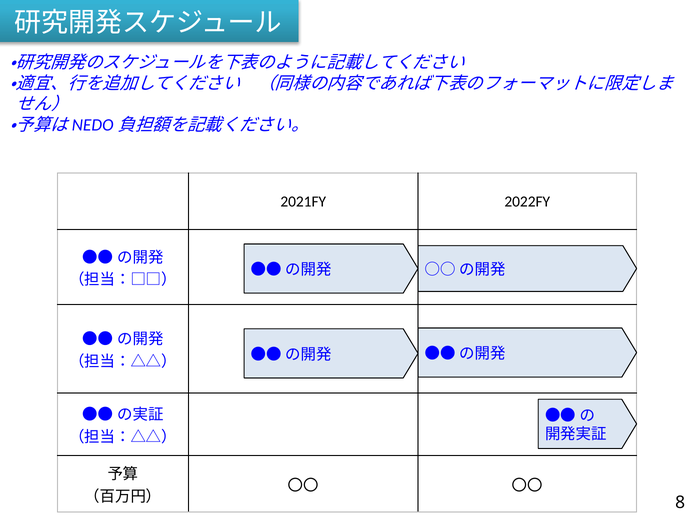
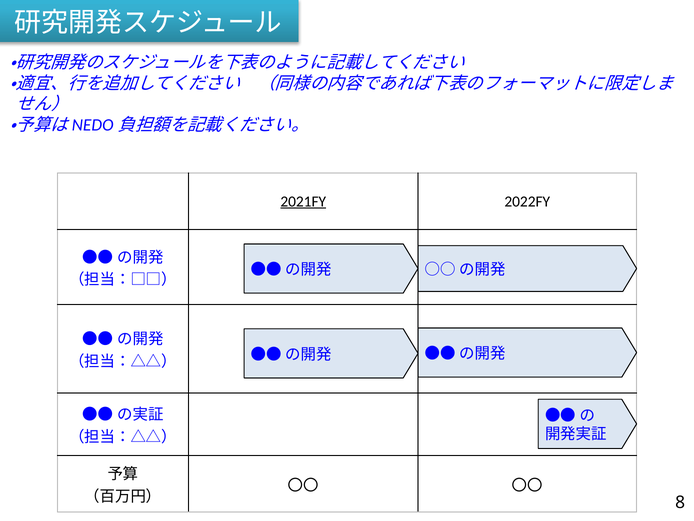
2021FY underline: none -> present
